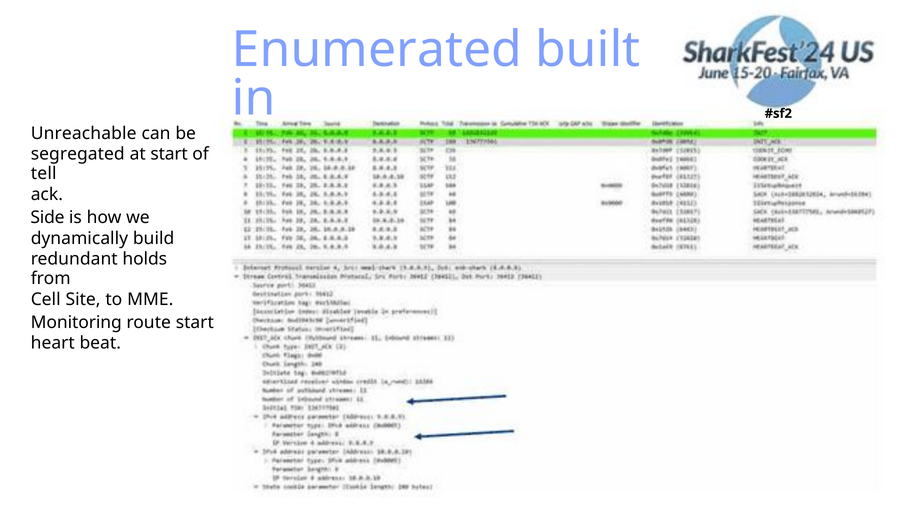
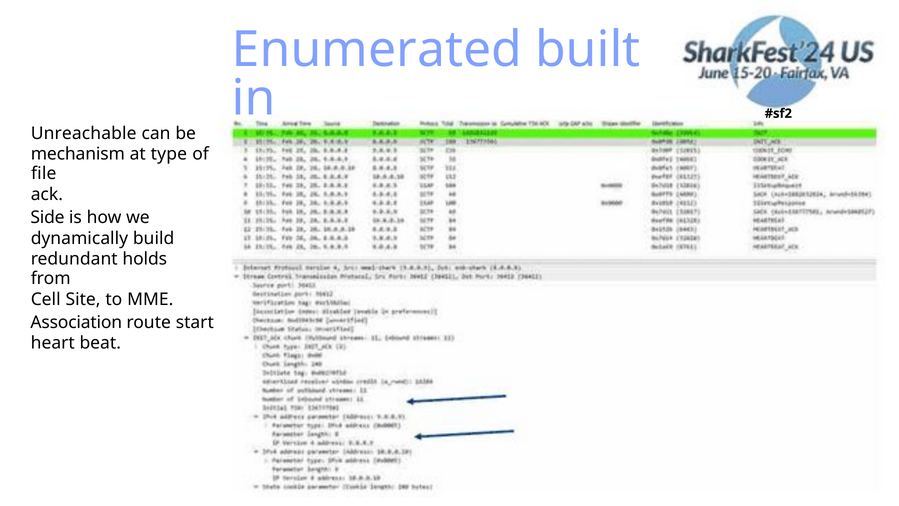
segregated: segregated -> mechanism
at start: start -> type
tell: tell -> file
Monitoring: Monitoring -> Association
